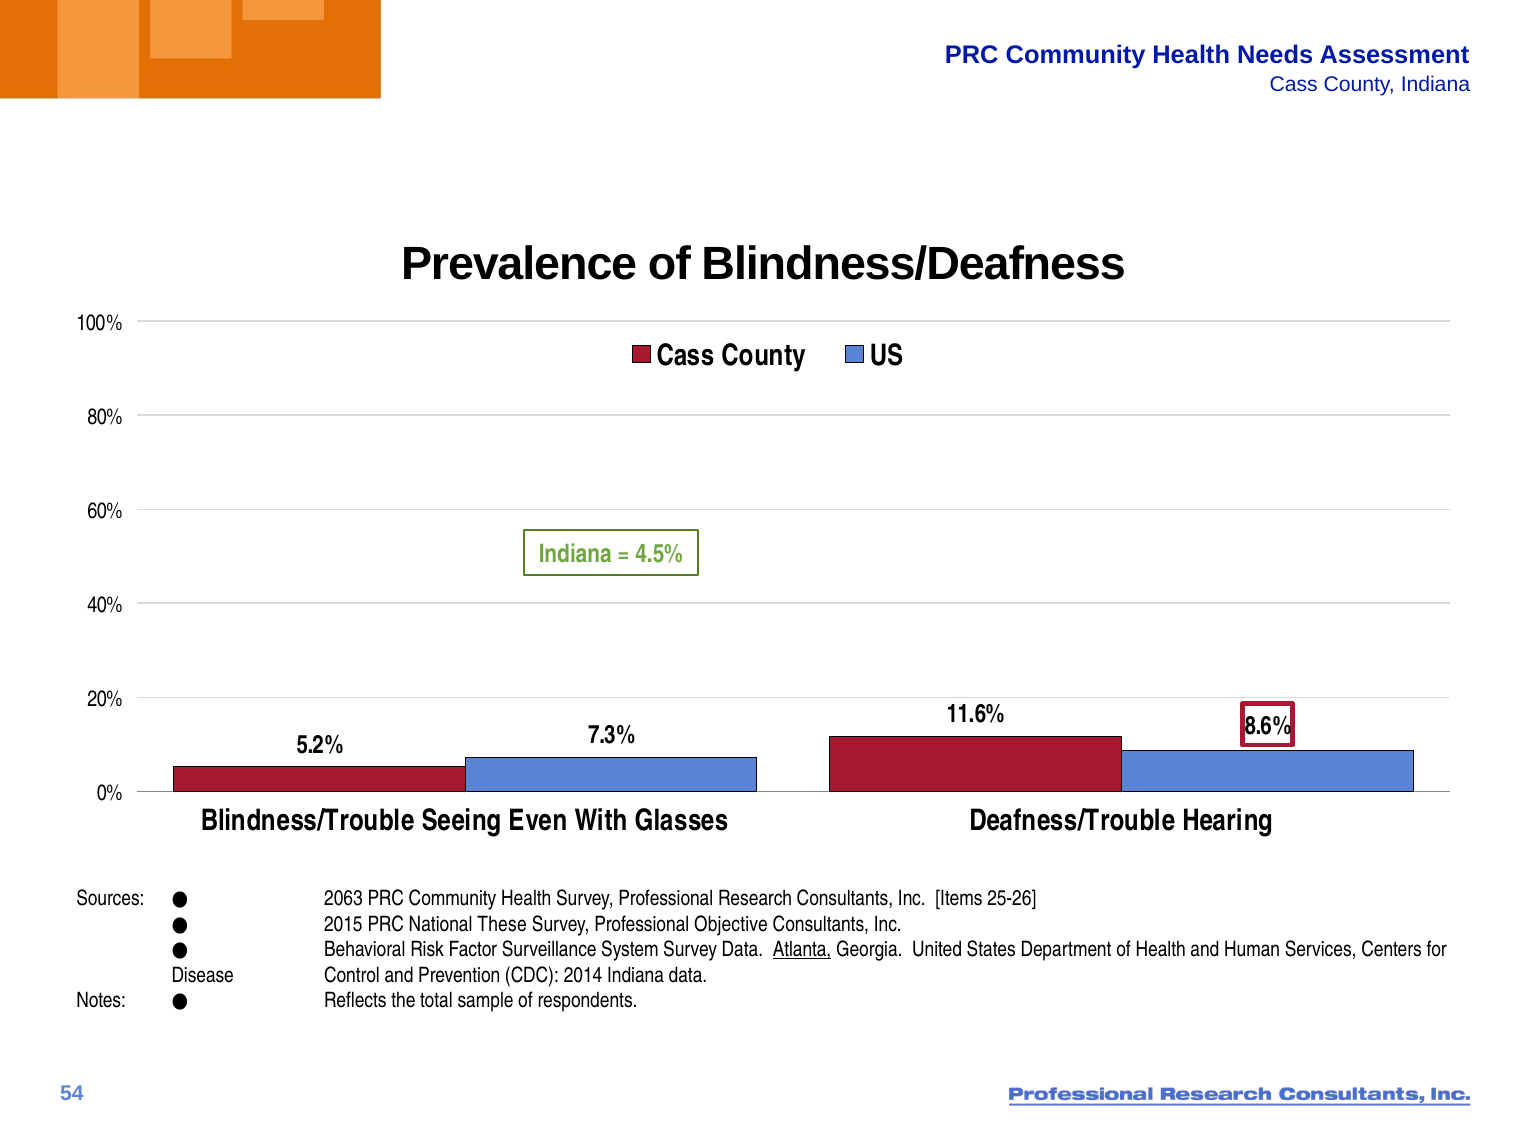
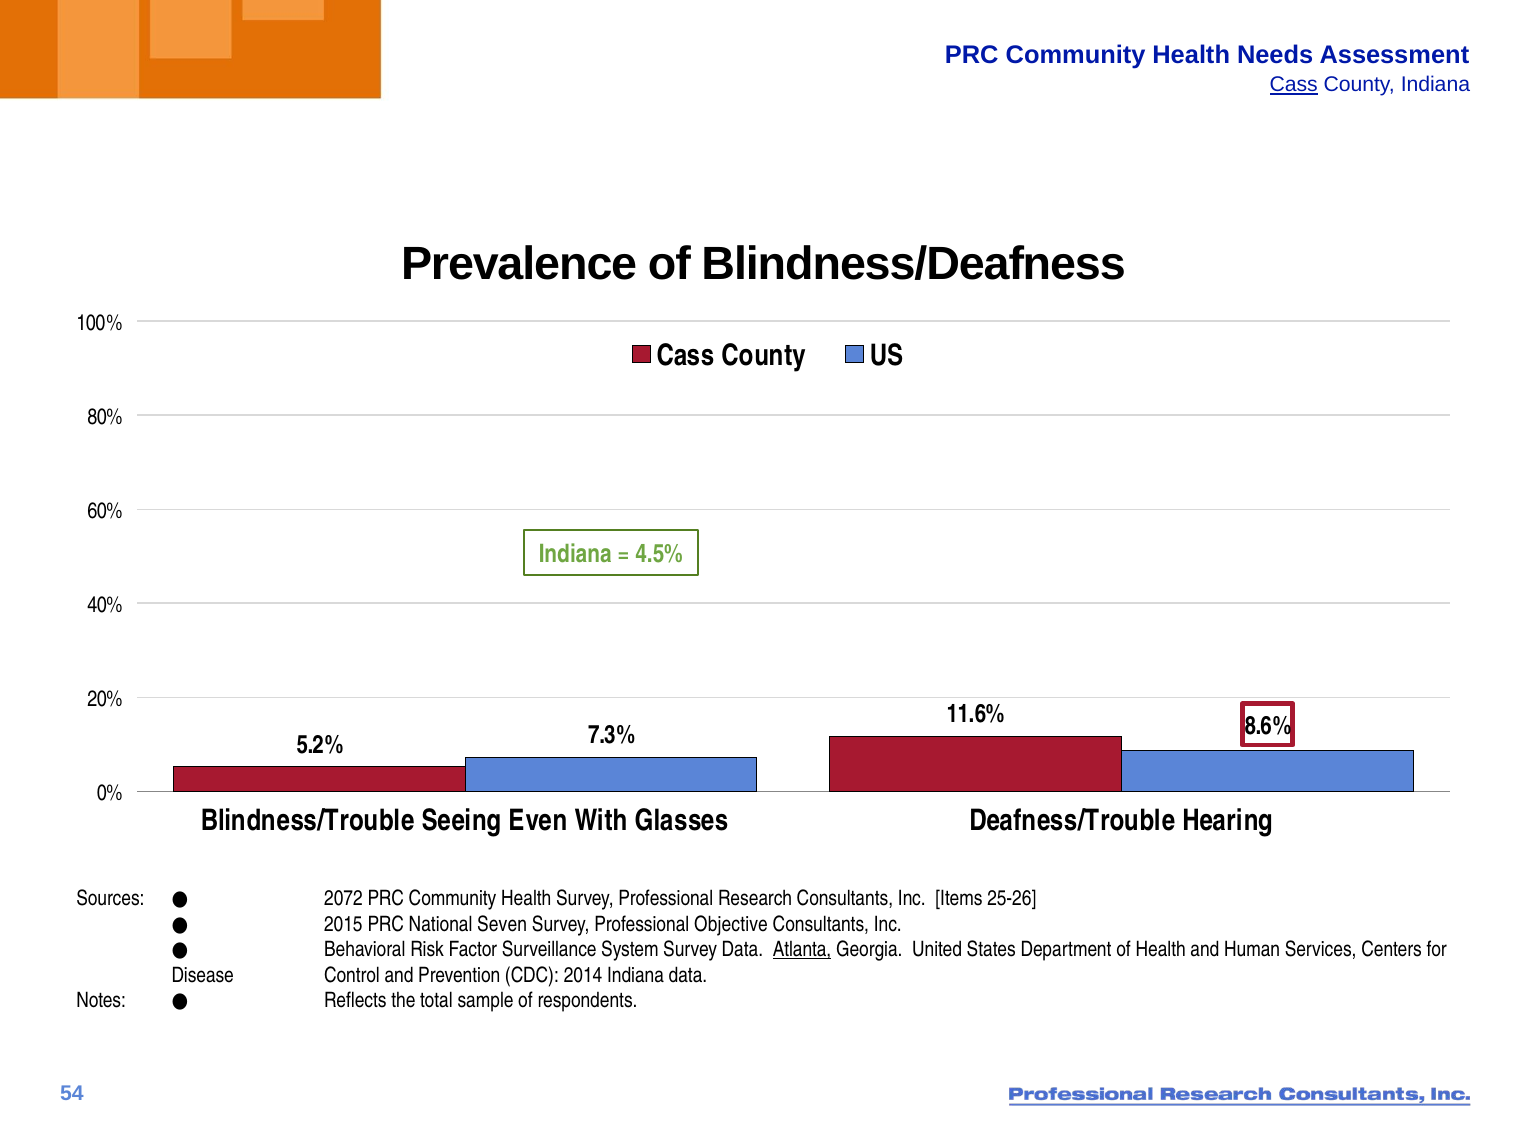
Cass at (1294, 85) underline: none -> present
2063: 2063 -> 2072
These: These -> Seven
